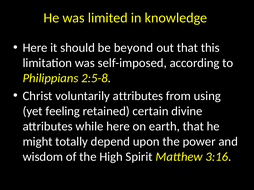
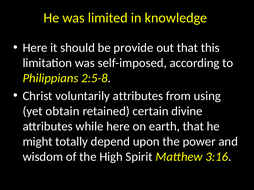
beyond: beyond -> provide
feeling: feeling -> obtain
